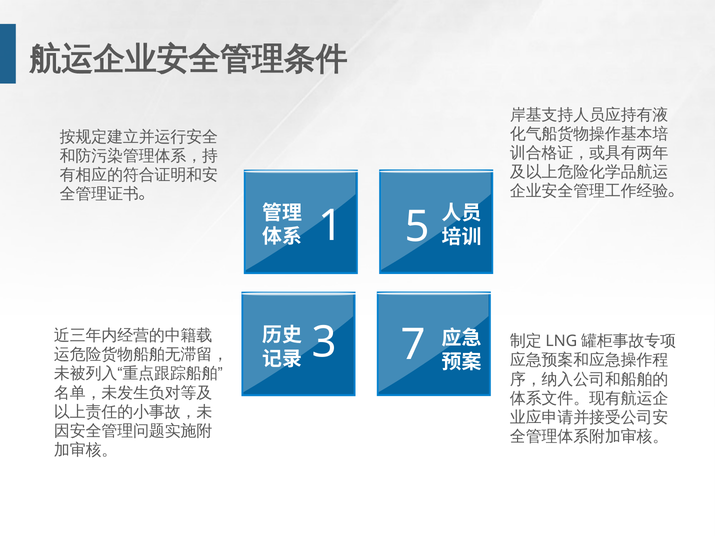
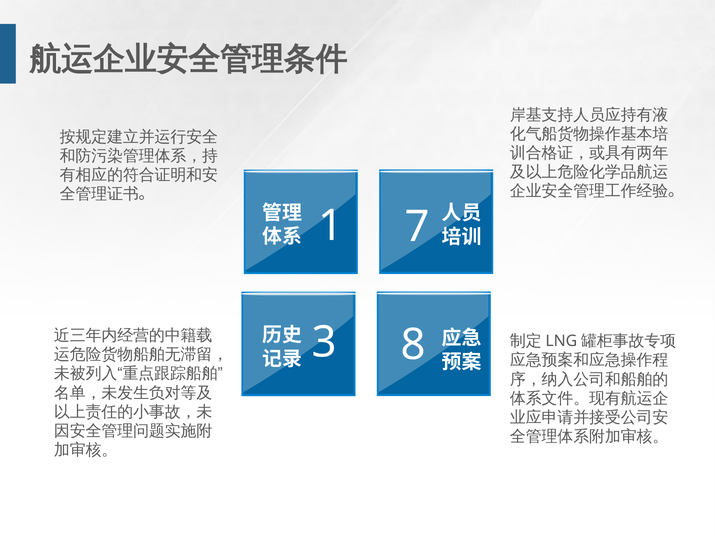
5: 5 -> 7
7: 7 -> 8
